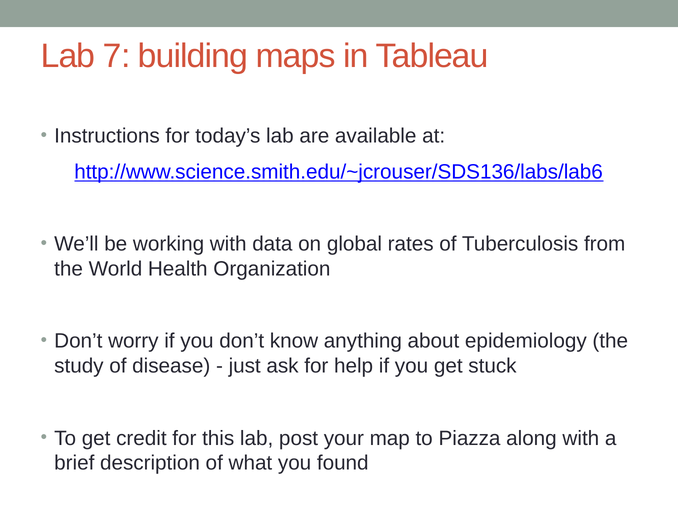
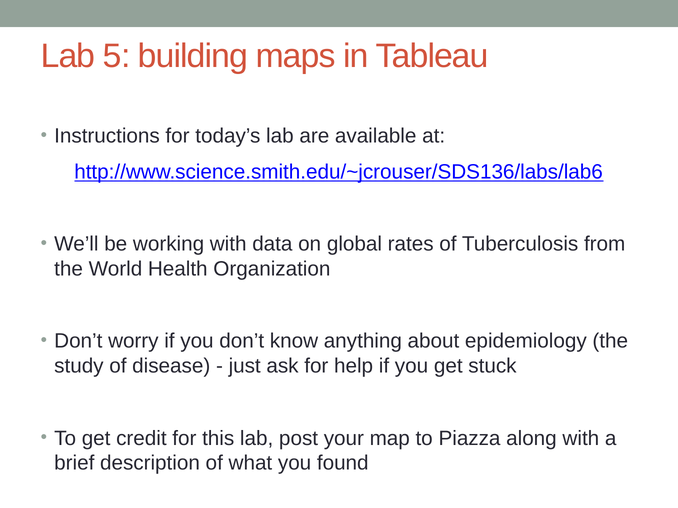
7: 7 -> 5
